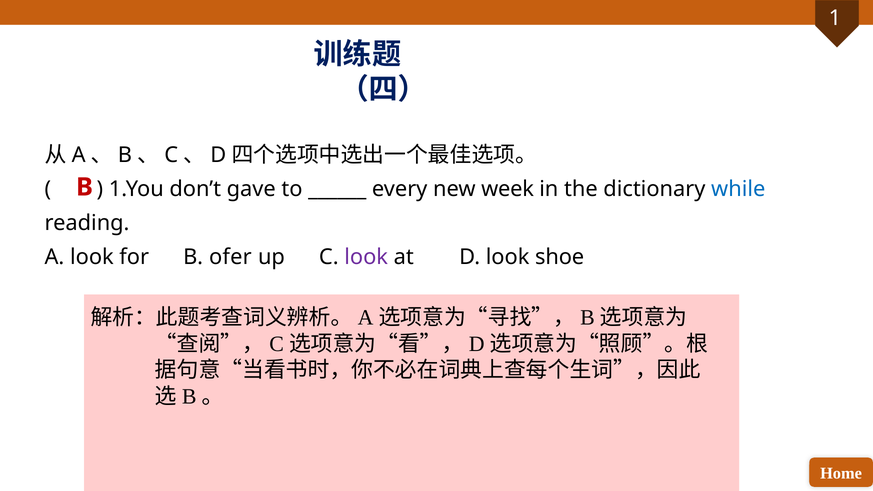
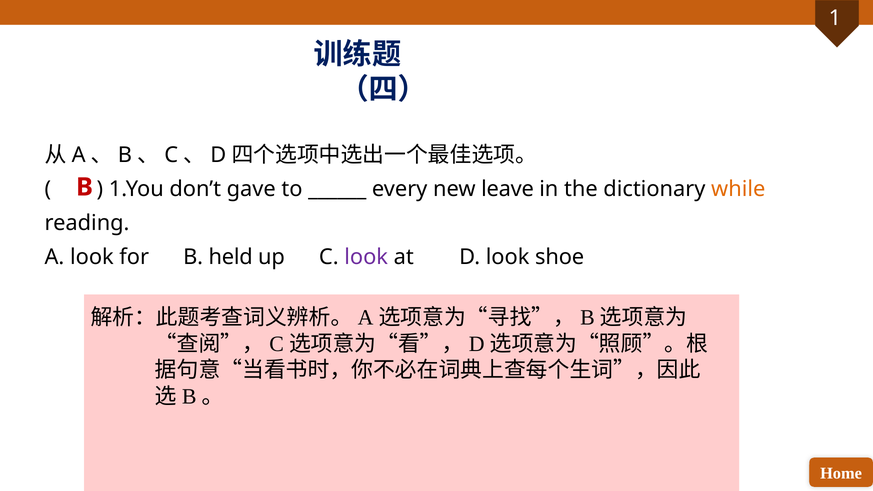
week: week -> leave
while colour: blue -> orange
ofer: ofer -> held
